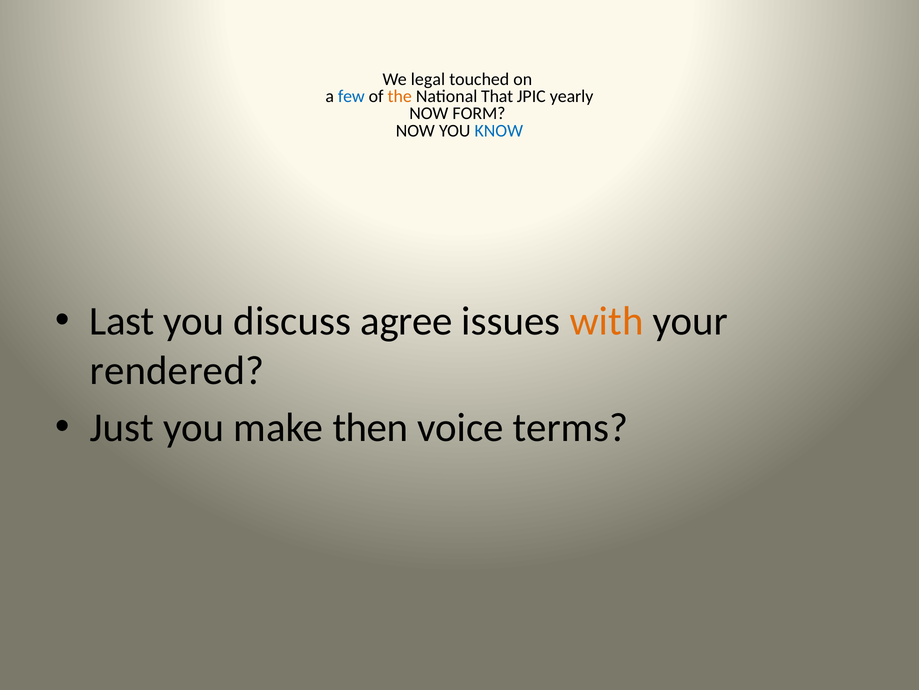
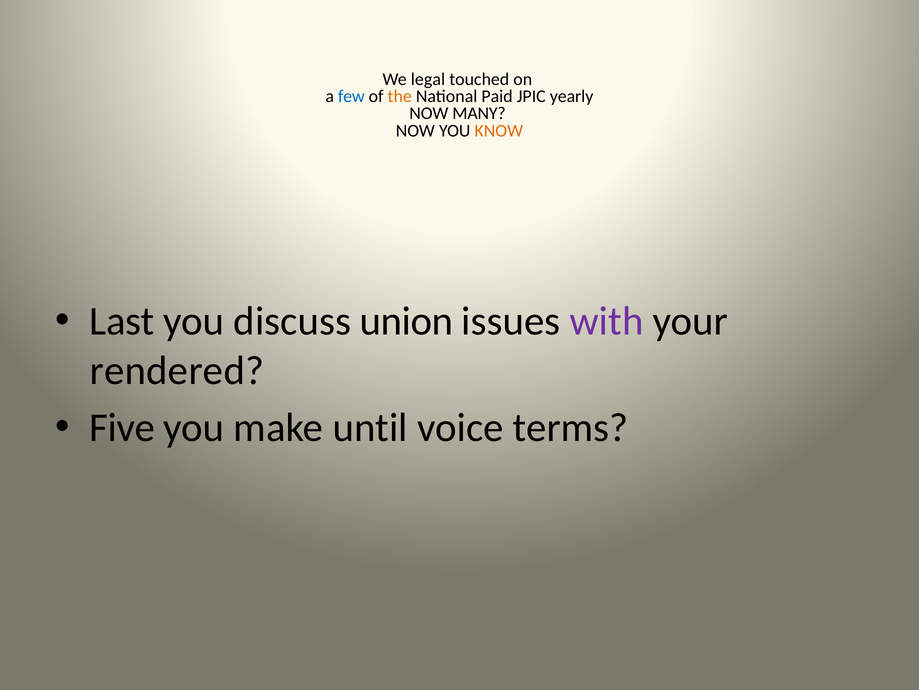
That: That -> Paid
FORM: FORM -> MANY
KNOW colour: blue -> orange
agree: agree -> union
with colour: orange -> purple
Just: Just -> Five
then: then -> until
